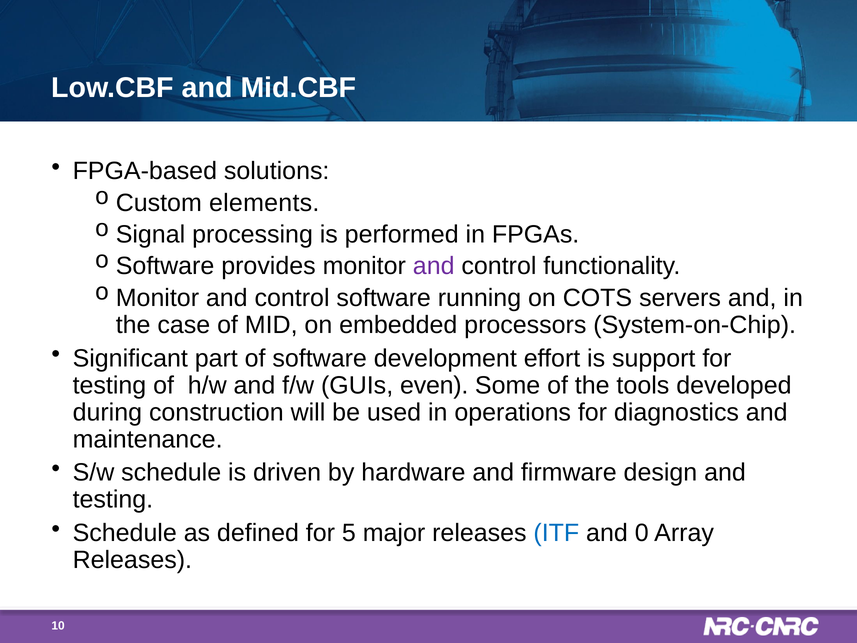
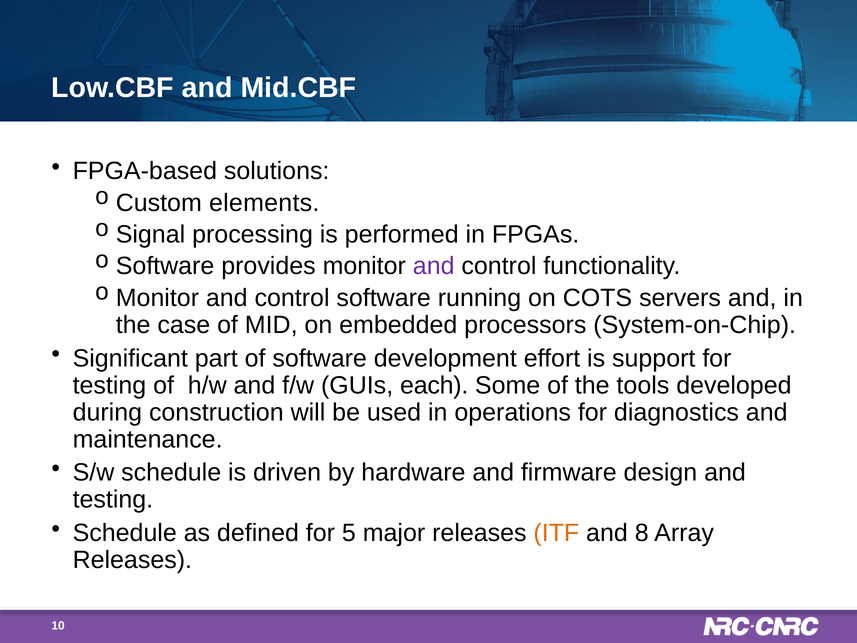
even: even -> each
ITF colour: blue -> orange
0: 0 -> 8
